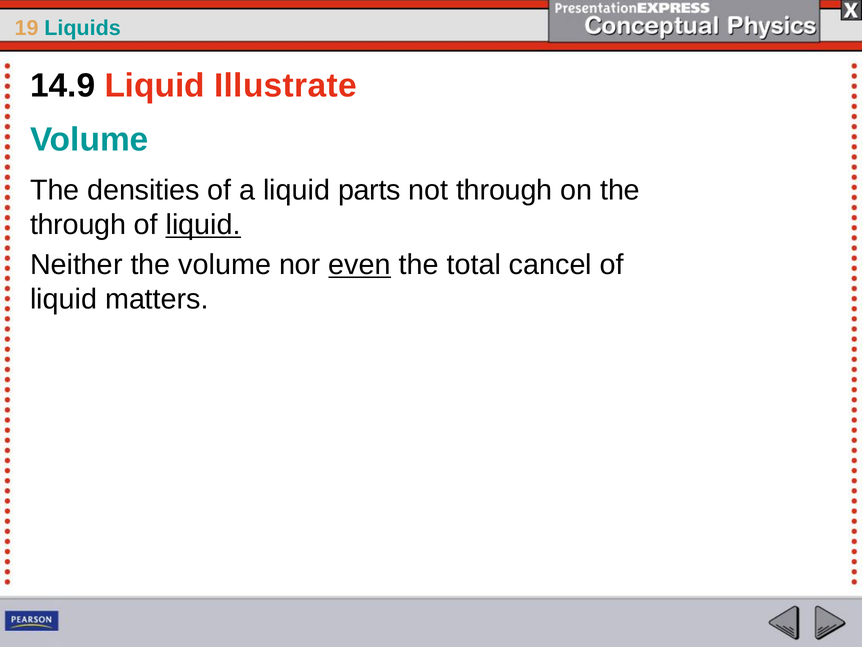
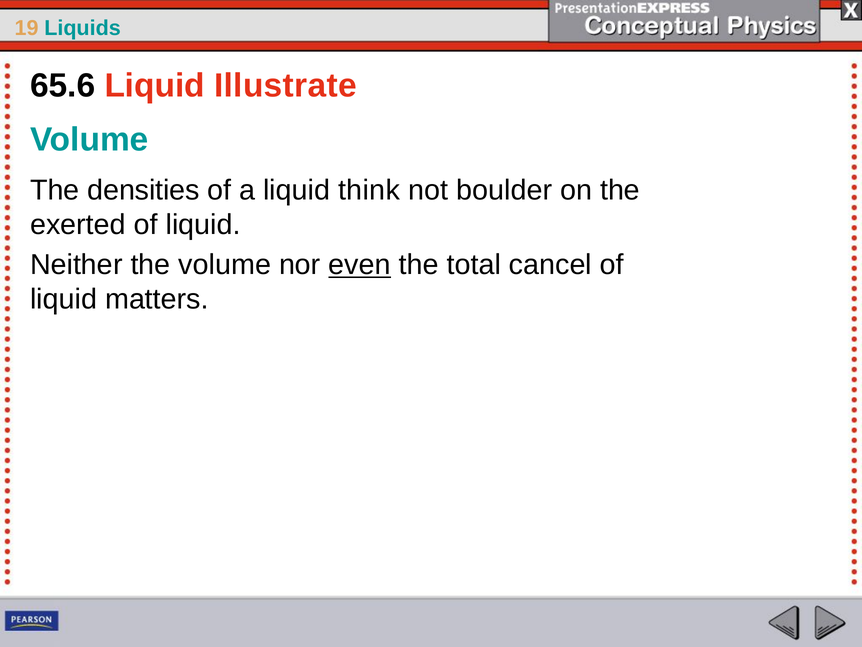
14.9: 14.9 -> 65.6
parts: parts -> think
not through: through -> boulder
through at (78, 225): through -> exerted
liquid at (203, 225) underline: present -> none
